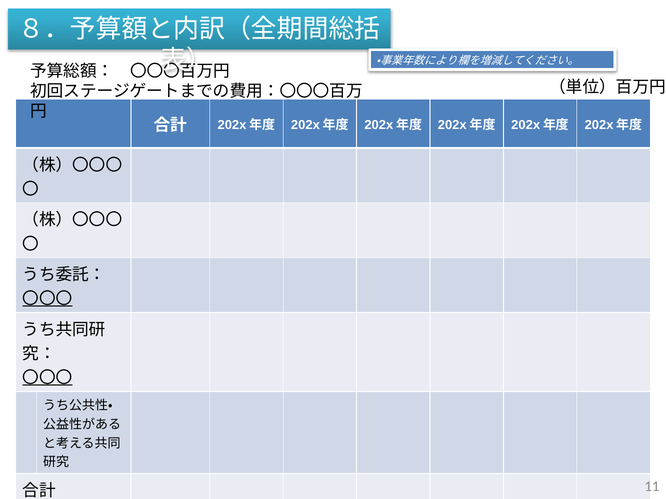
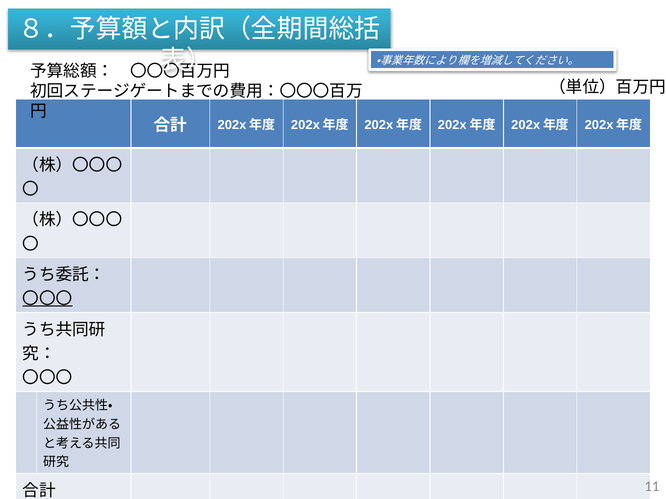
〇〇〇 at (47, 378) underline: present -> none
